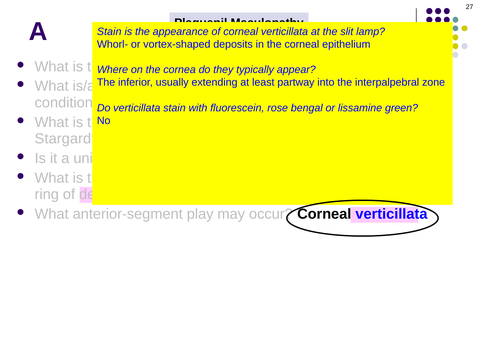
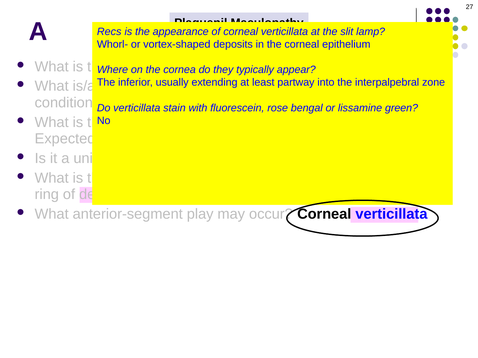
Stain at (109, 32): Stain -> Recs
Stargardt: Stargardt -> Expected
